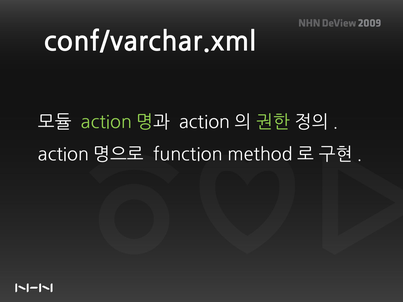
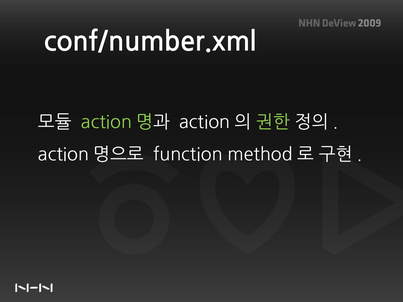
conf/varchar.xml: conf/varchar.xml -> conf/number.xml
